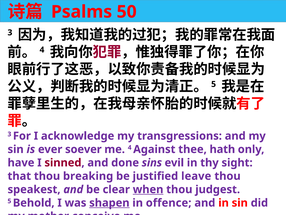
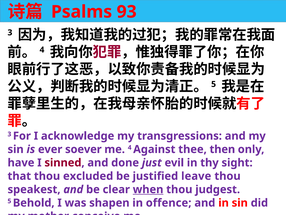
50: 50 -> 93
hath: hath -> then
sins: sins -> just
breaking: breaking -> excluded
shapen underline: present -> none
